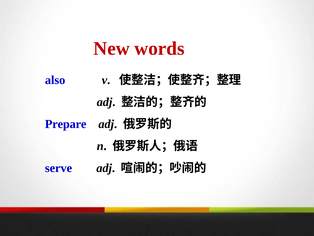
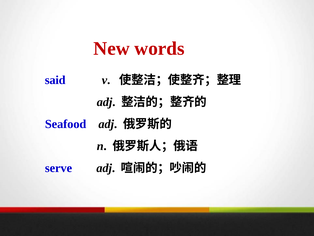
also: also -> said
Prepare: Prepare -> Seafood
